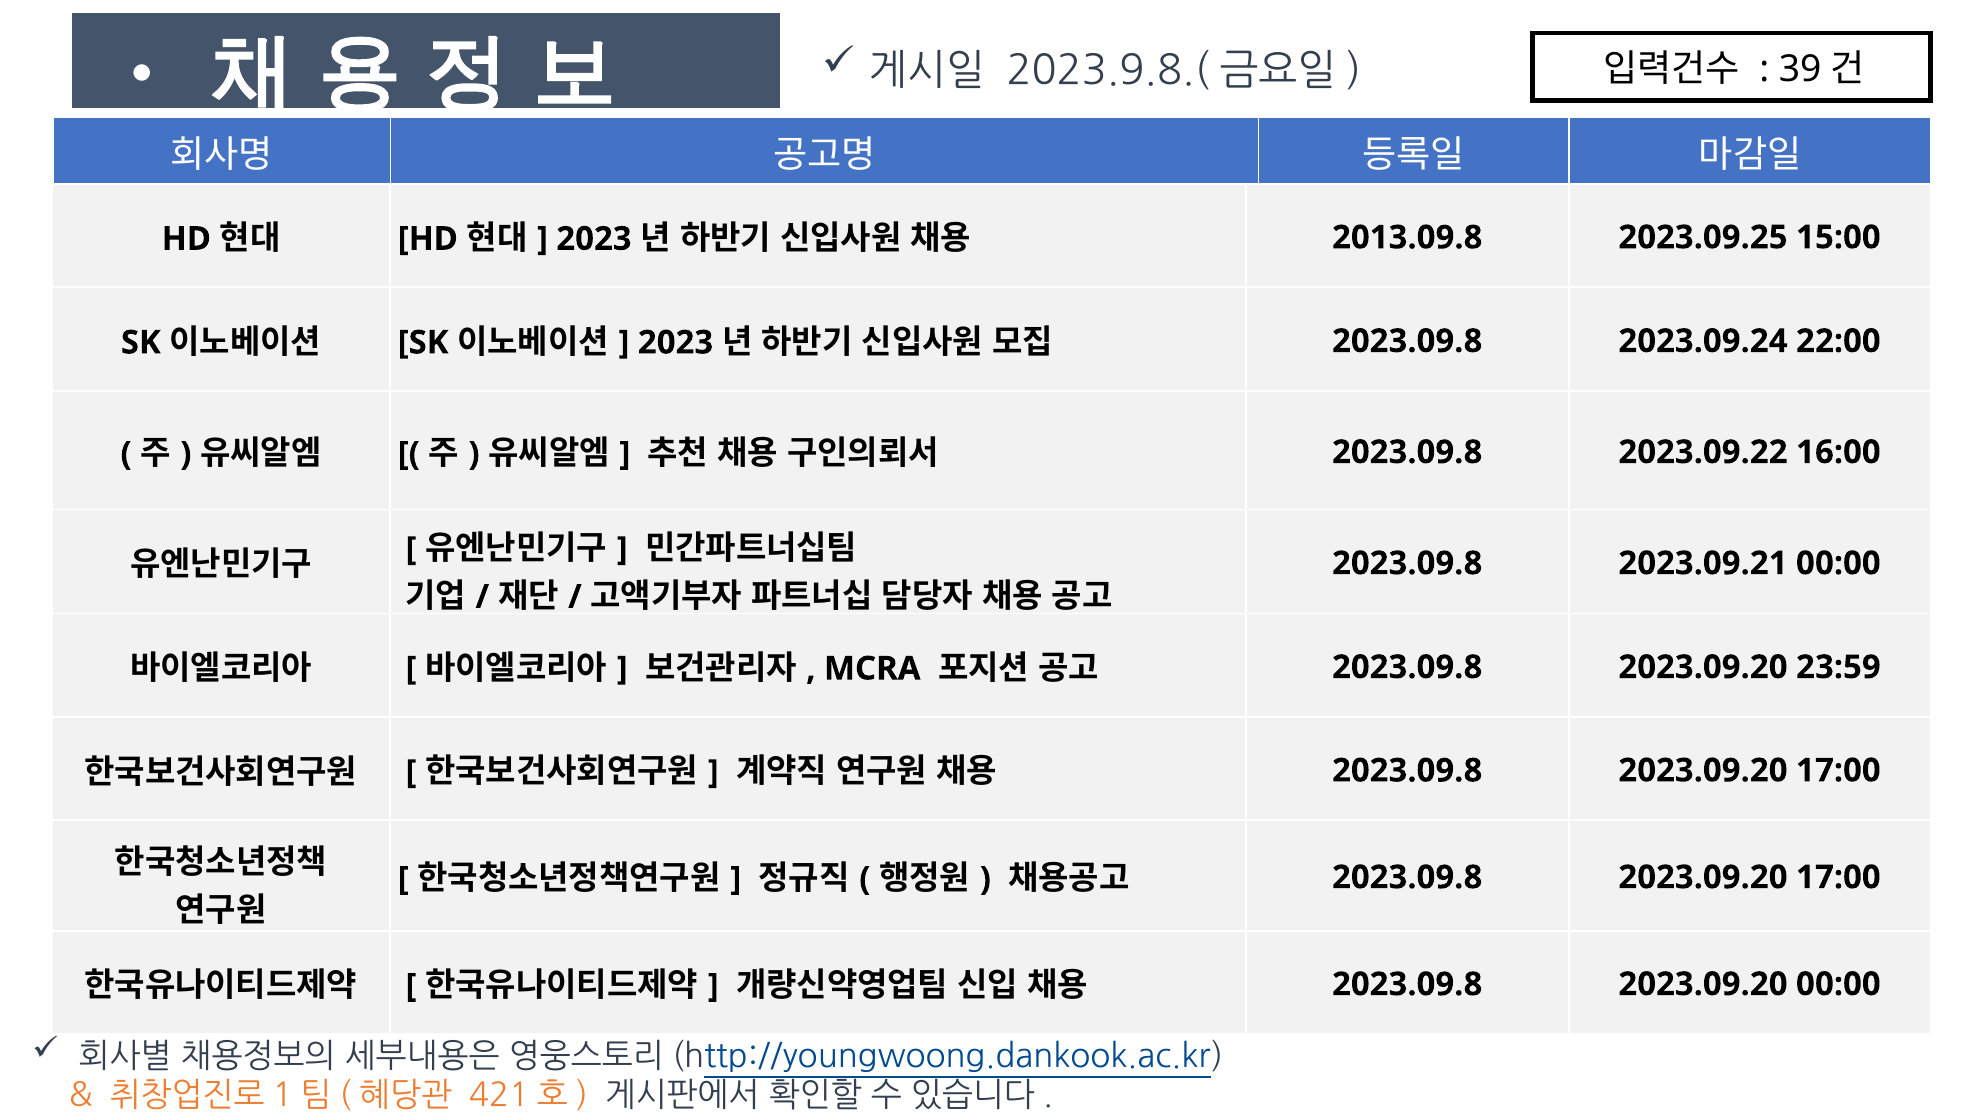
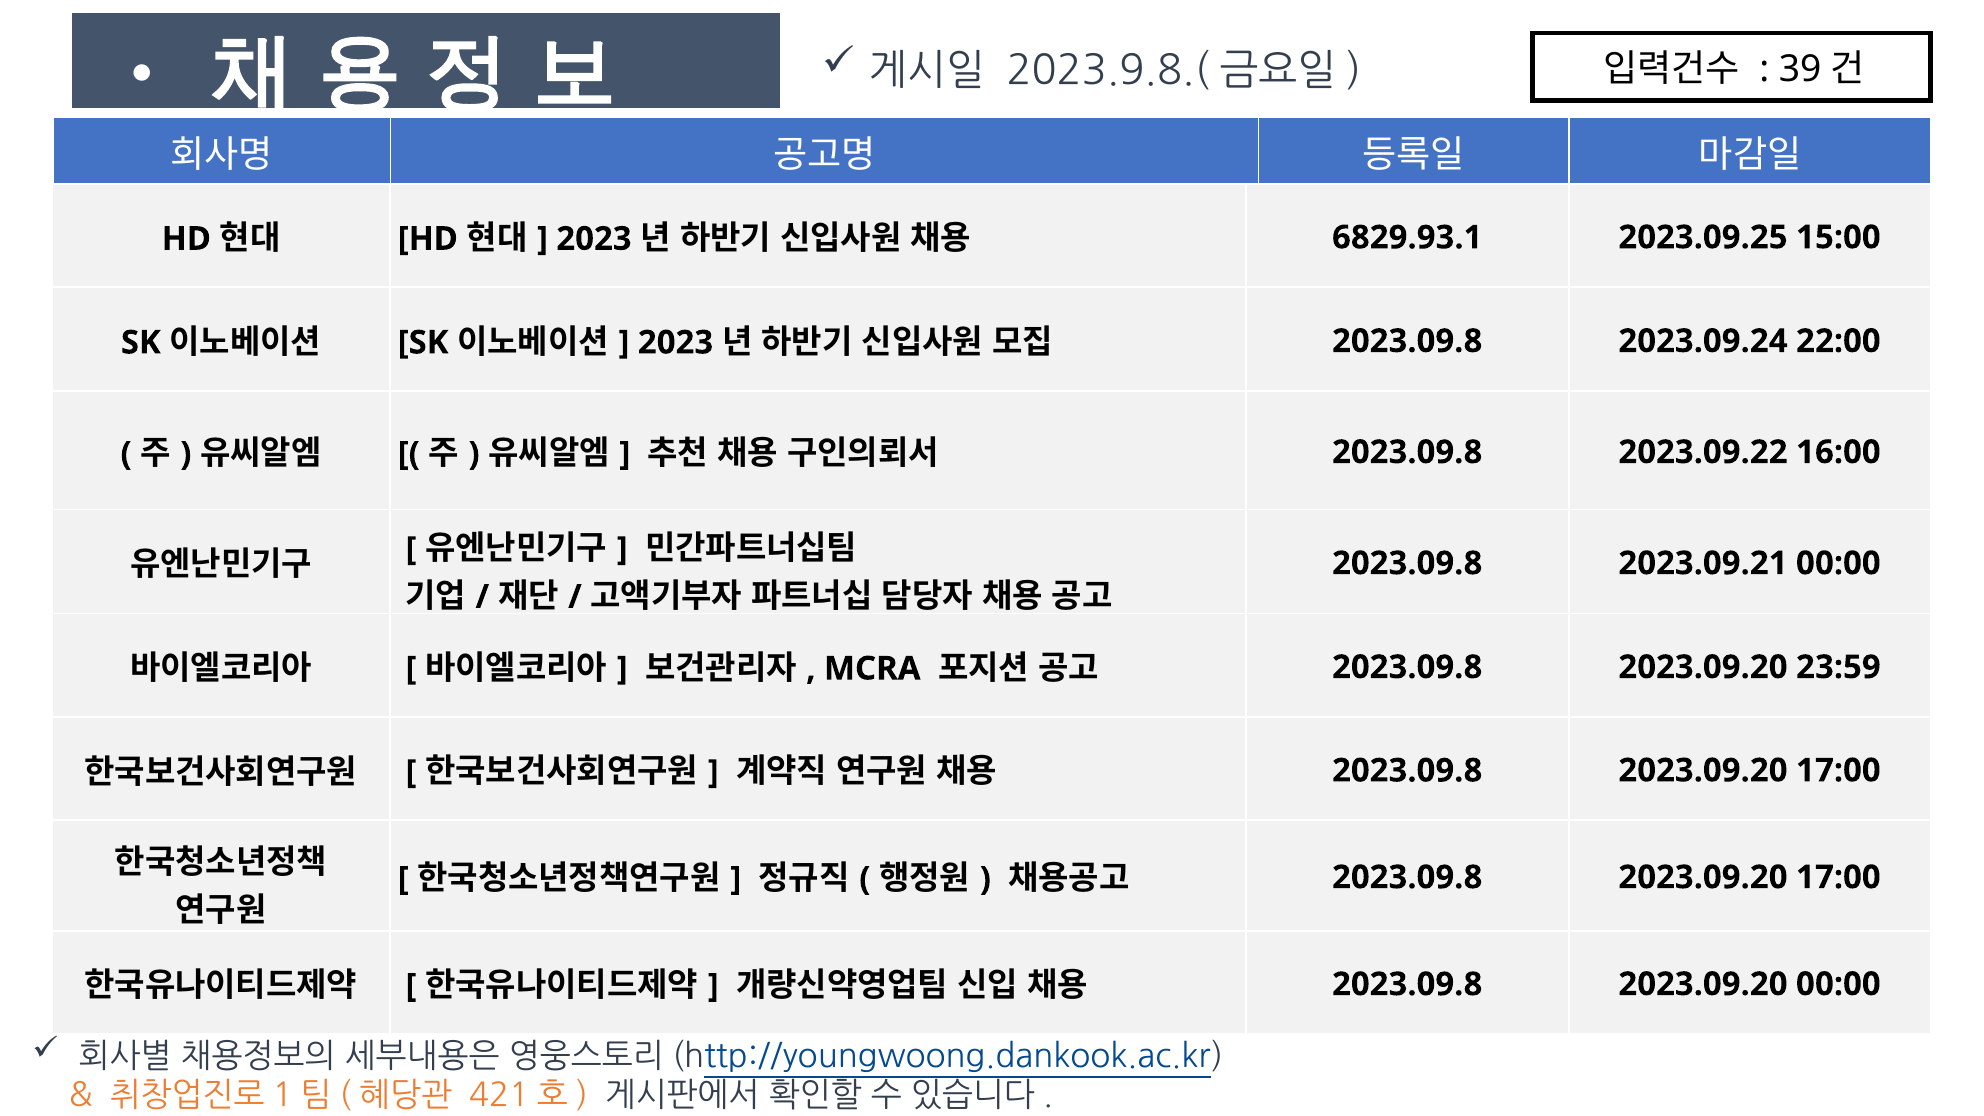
2013.09.8: 2013.09.8 -> 6829.93.1
